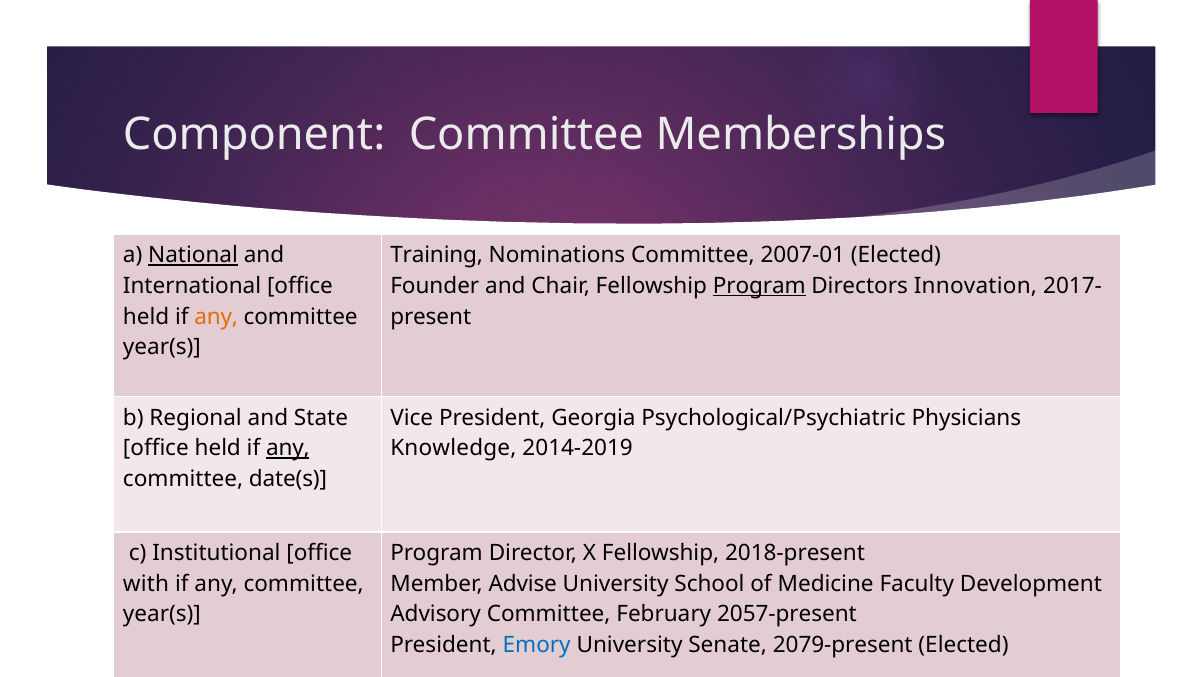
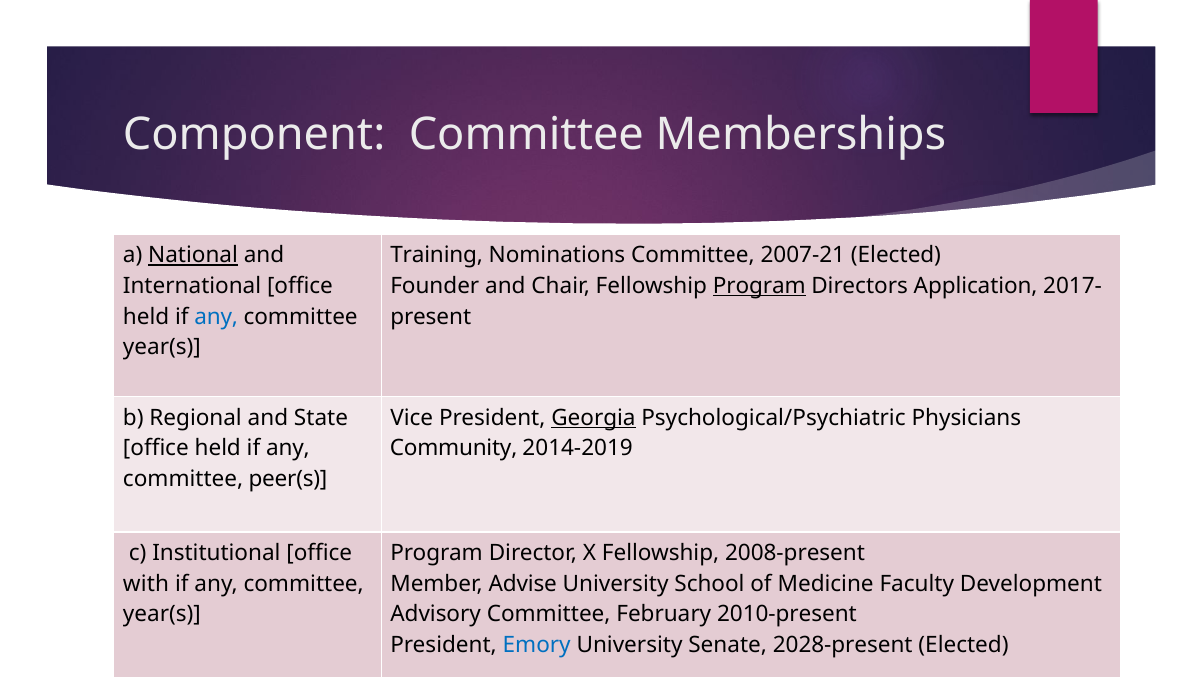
2007-01: 2007-01 -> 2007-21
Innovation: Innovation -> Application
any at (216, 316) colour: orange -> blue
Georgia underline: none -> present
any at (288, 448) underline: present -> none
Knowledge: Knowledge -> Community
date(s: date(s -> peer(s
2018-present: 2018-present -> 2008-present
2057-present: 2057-present -> 2010-present
2079-present: 2079-present -> 2028-present
